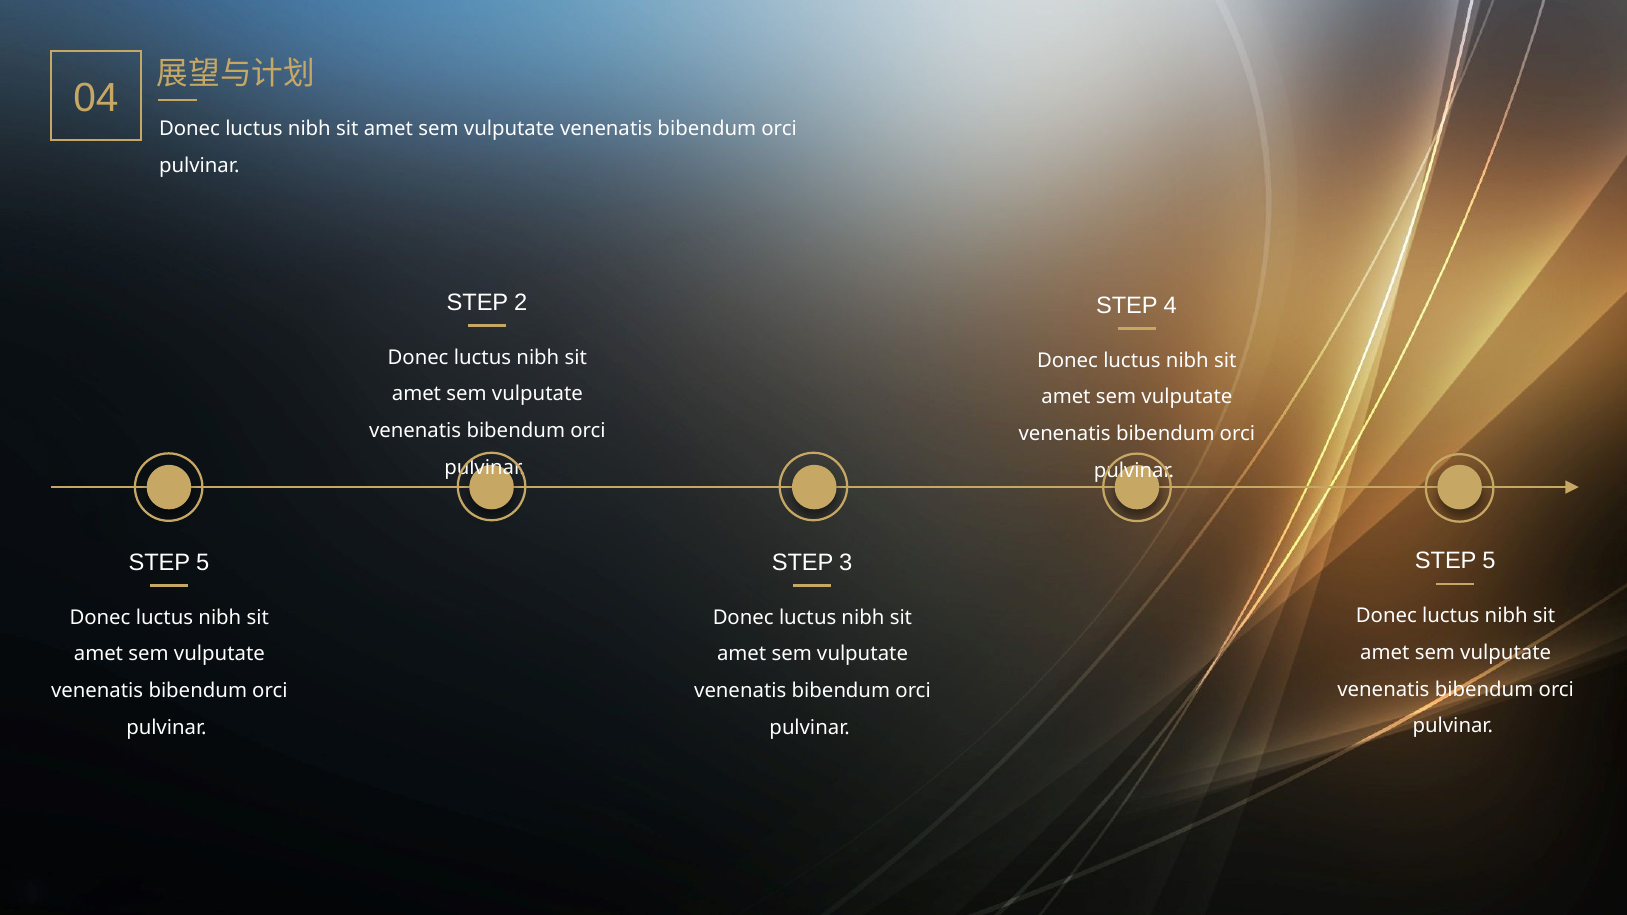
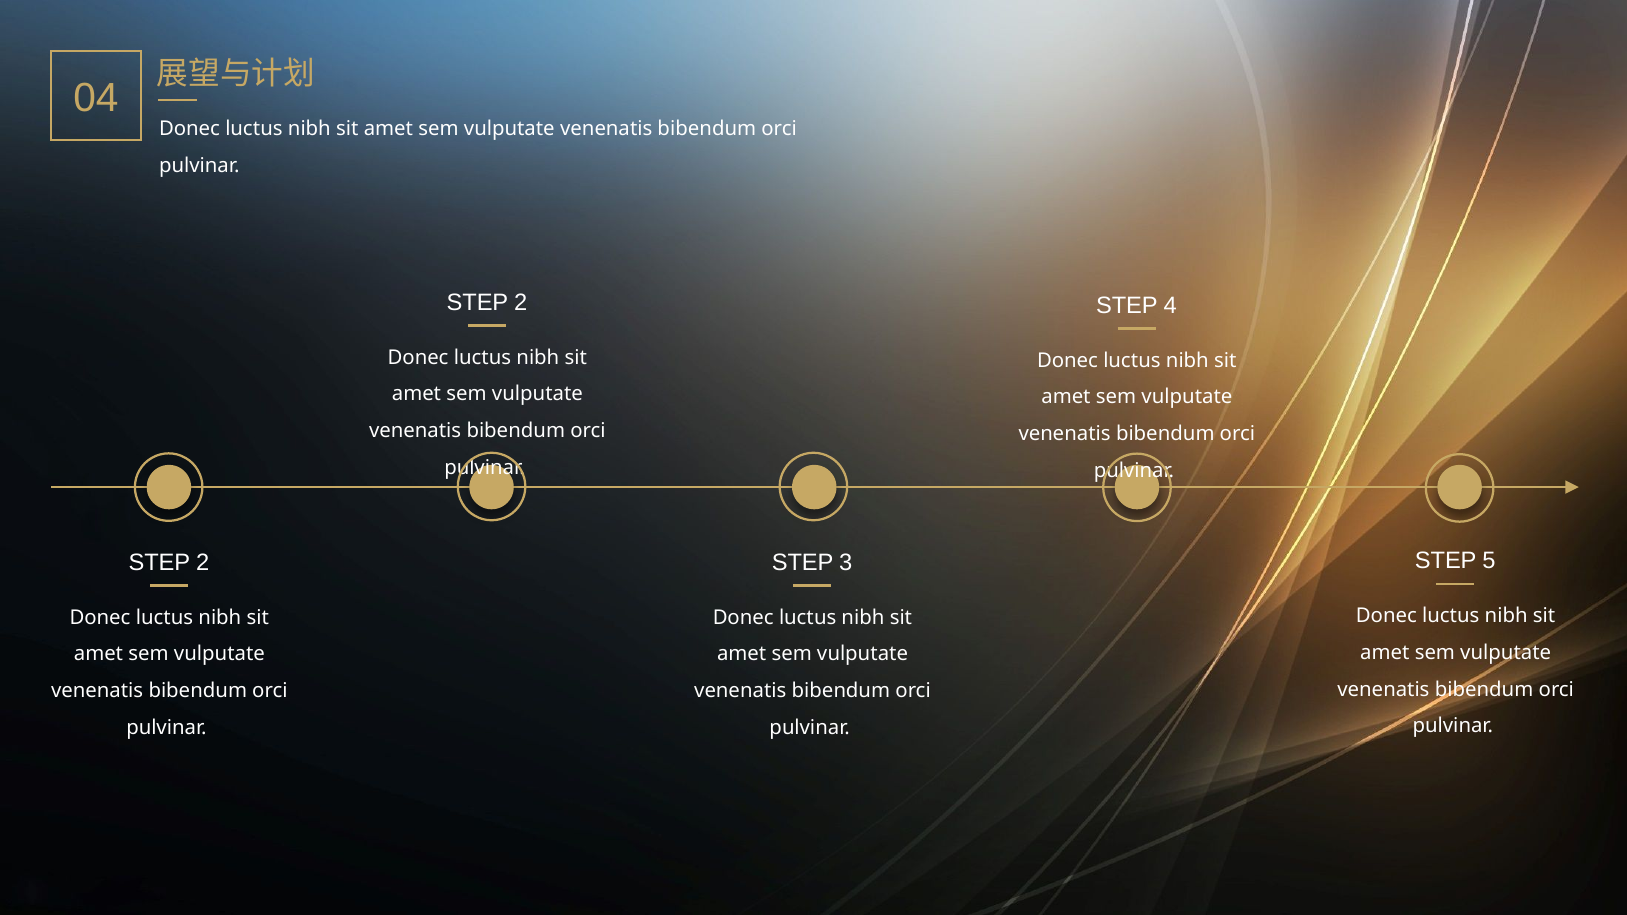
5 at (203, 562): 5 -> 2
